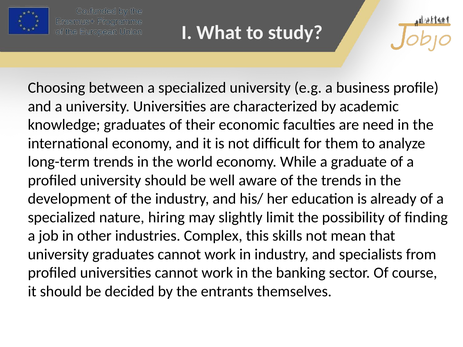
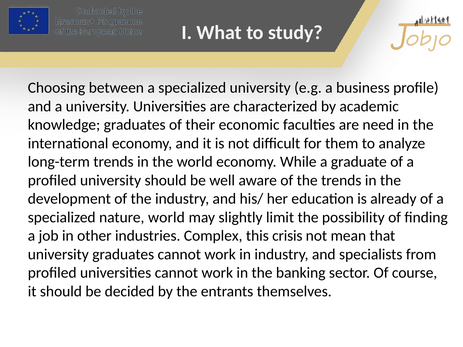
nature hiring: hiring -> world
skills: skills -> crisis
